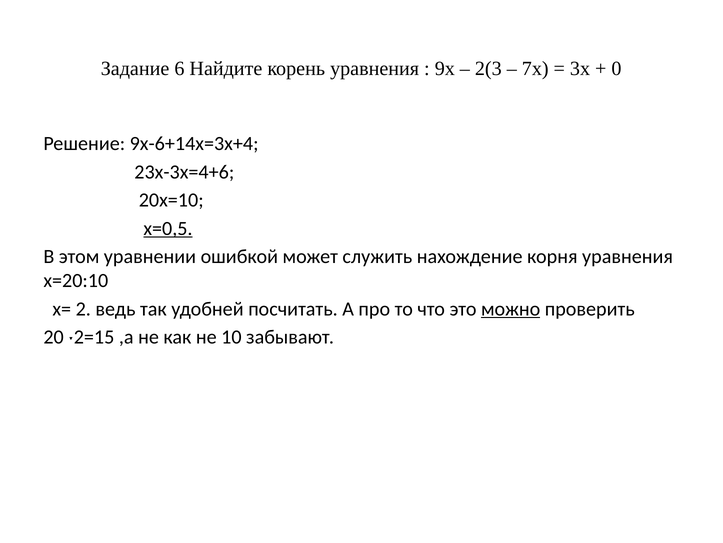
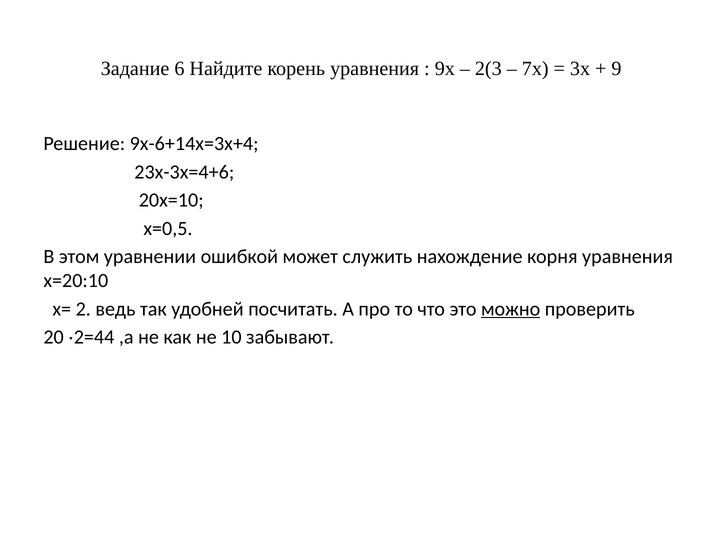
0: 0 -> 9
х=0,5 underline: present -> none
ˑ2=15: ˑ2=15 -> ˑ2=44
